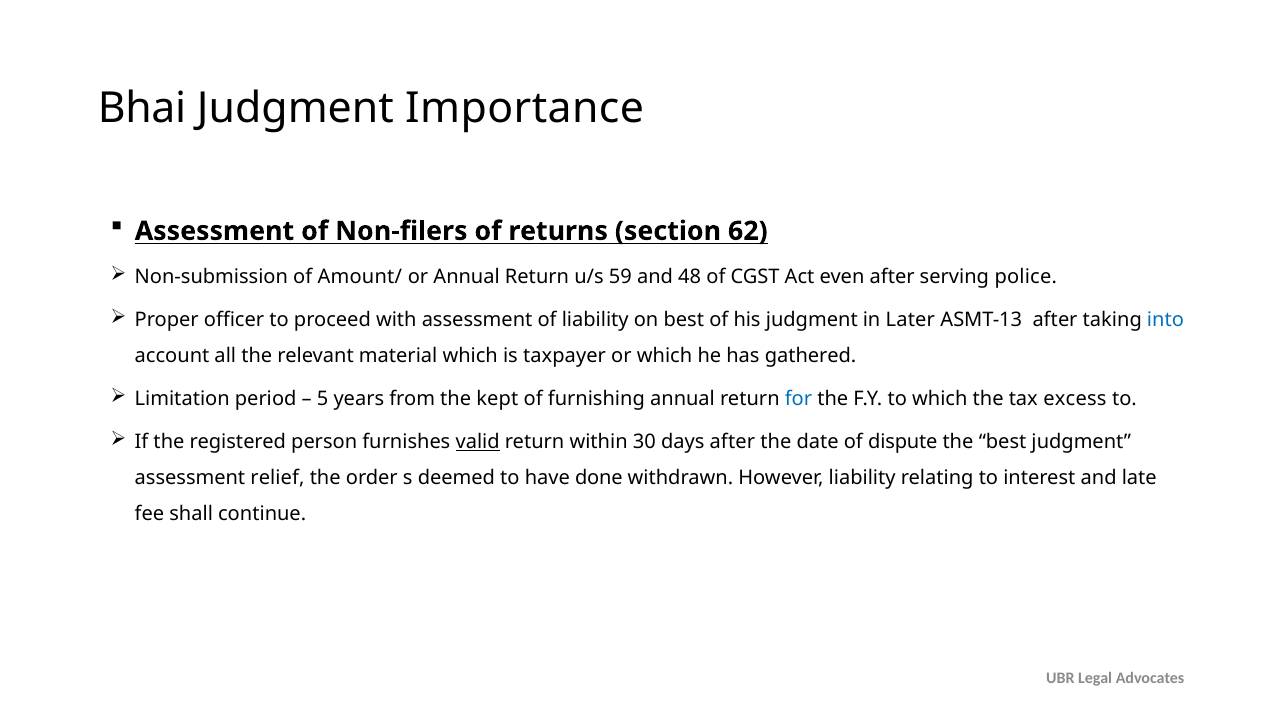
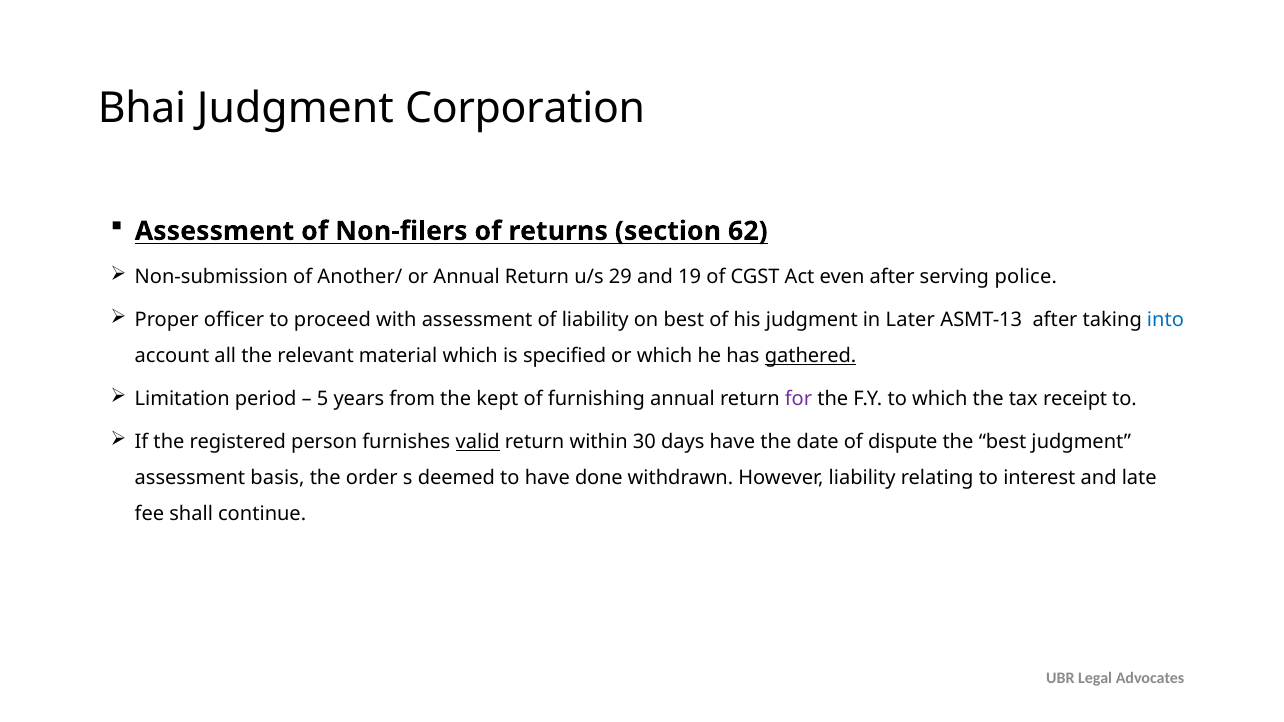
Importance: Importance -> Corporation
Amount/: Amount/ -> Another/
59: 59 -> 29
48: 48 -> 19
taxpayer: taxpayer -> specified
gathered underline: none -> present
for colour: blue -> purple
excess: excess -> receipt
days after: after -> have
relief: relief -> basis
